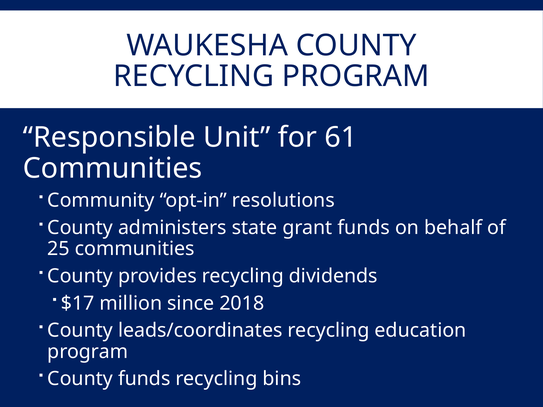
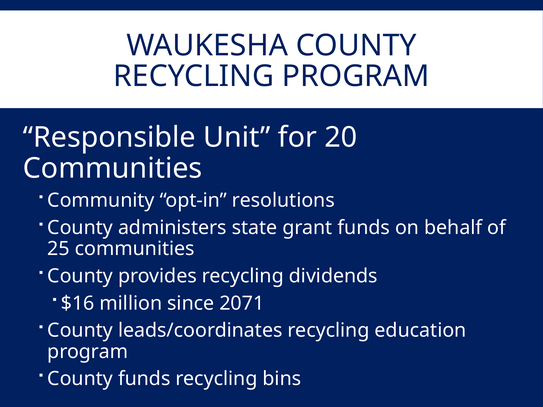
61: 61 -> 20
$17: $17 -> $16
2018: 2018 -> 2071
